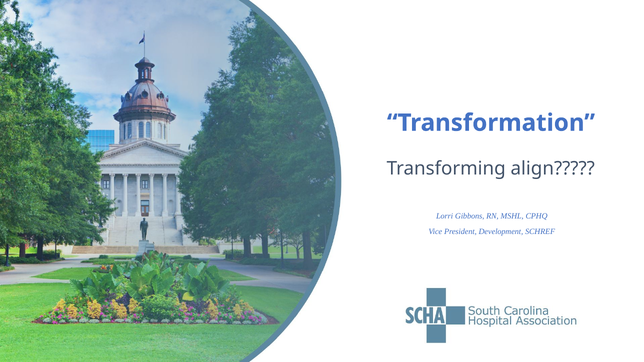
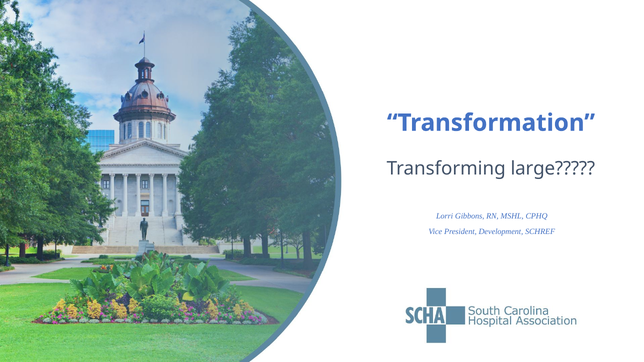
align: align -> large
